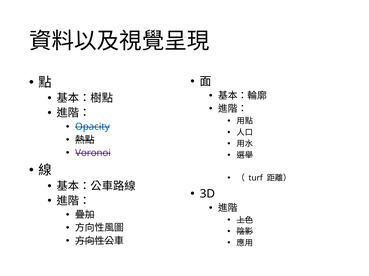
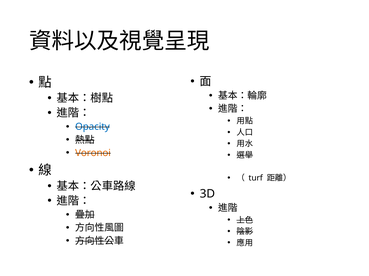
Voronoi colour: purple -> orange
